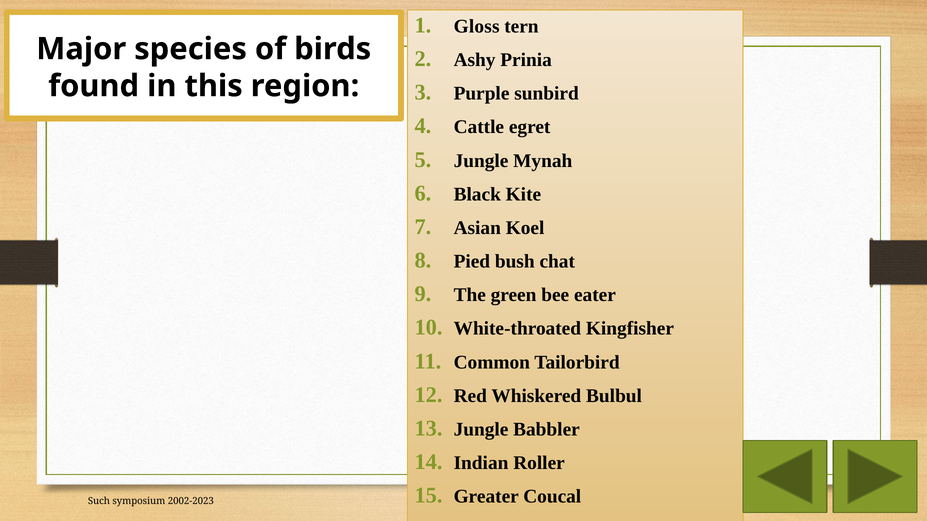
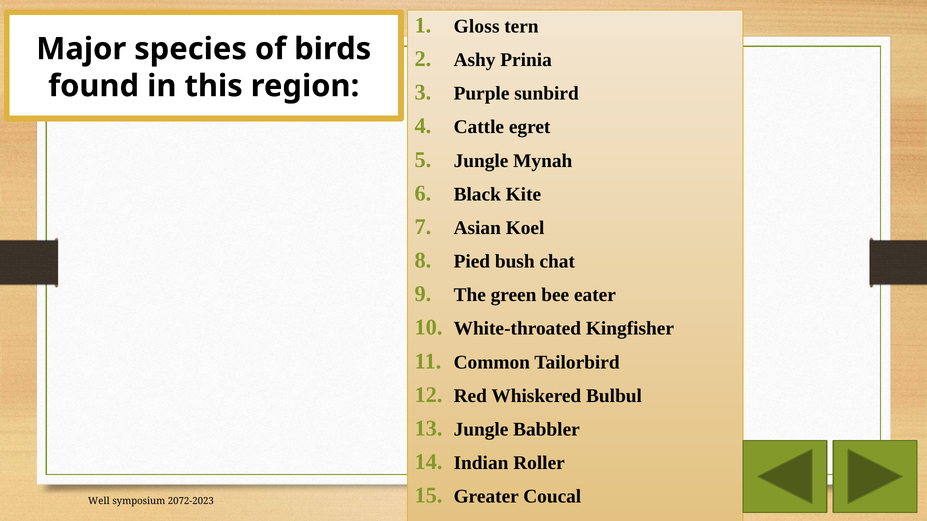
Such: Such -> Well
2002-2023: 2002-2023 -> 2072-2023
